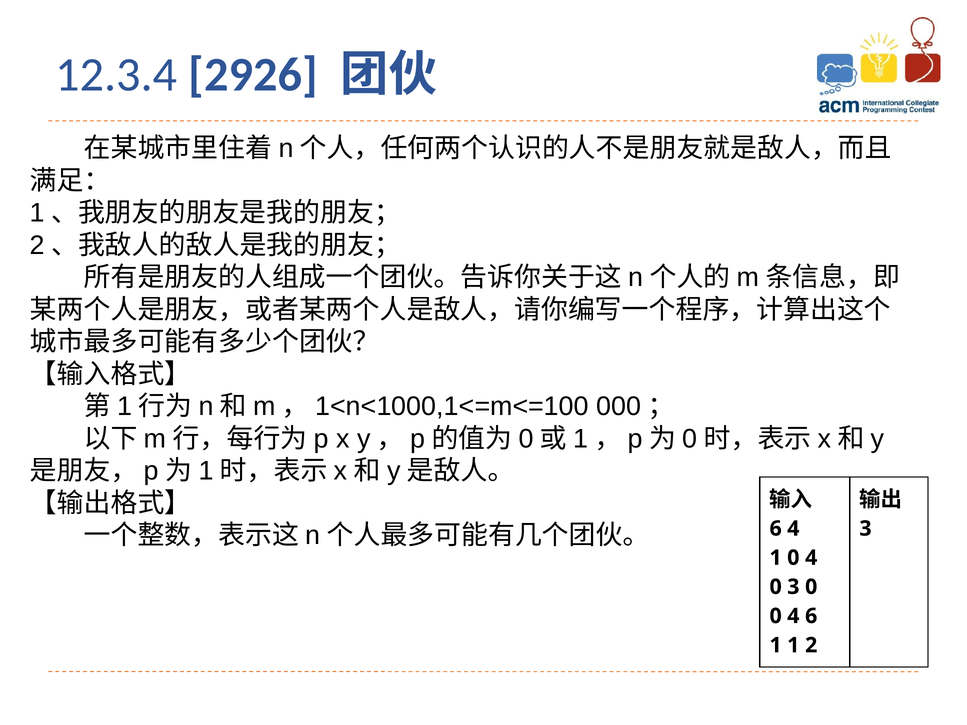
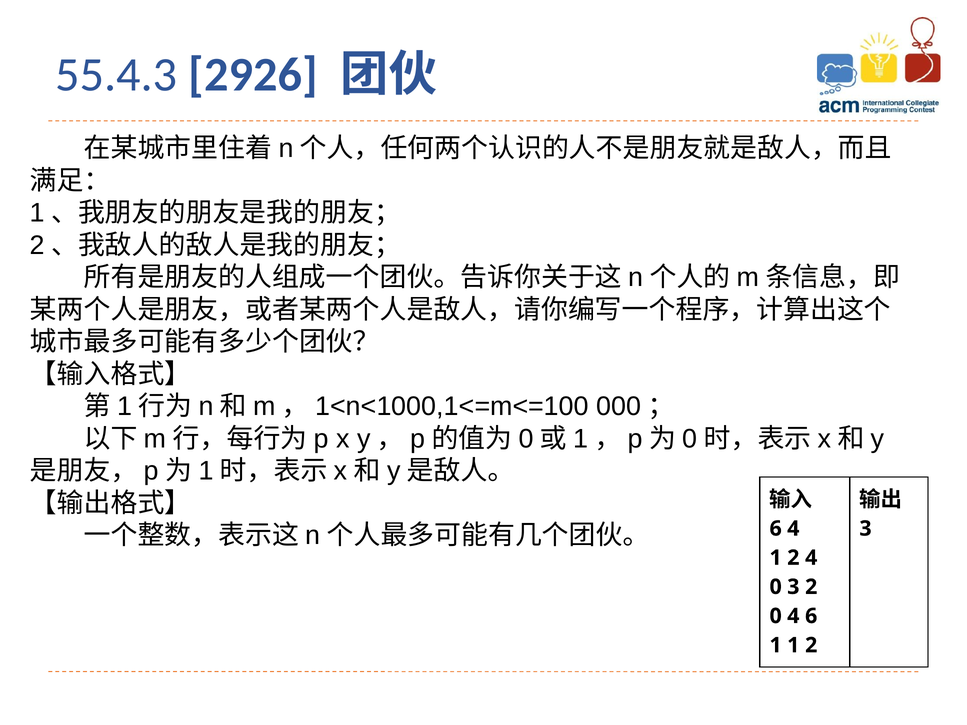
12.3.4: 12.3.4 -> 55.4.3
0 at (793, 558): 0 -> 2
3 0: 0 -> 2
